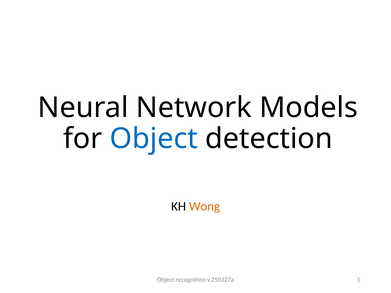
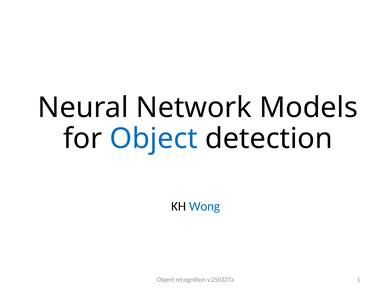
Wong colour: orange -> blue
